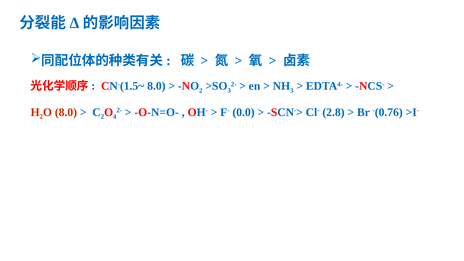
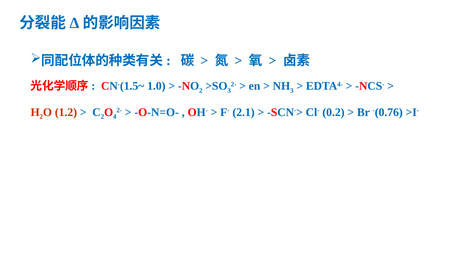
CN-(1.5~ 8.0: 8.0 -> 1.0
8.0 at (66, 112): 8.0 -> 1.2
0.0: 0.0 -> 2.1
2.8: 2.8 -> 0.2
